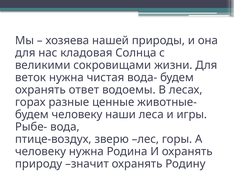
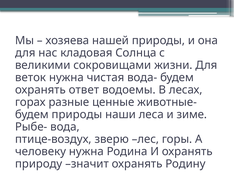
будем человеку: человеку -> природы
игры: игры -> зиме
